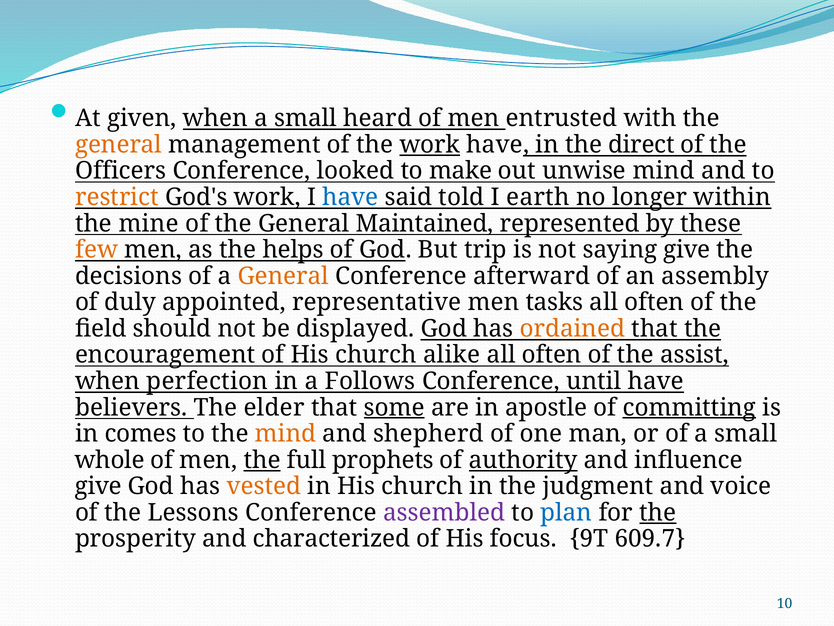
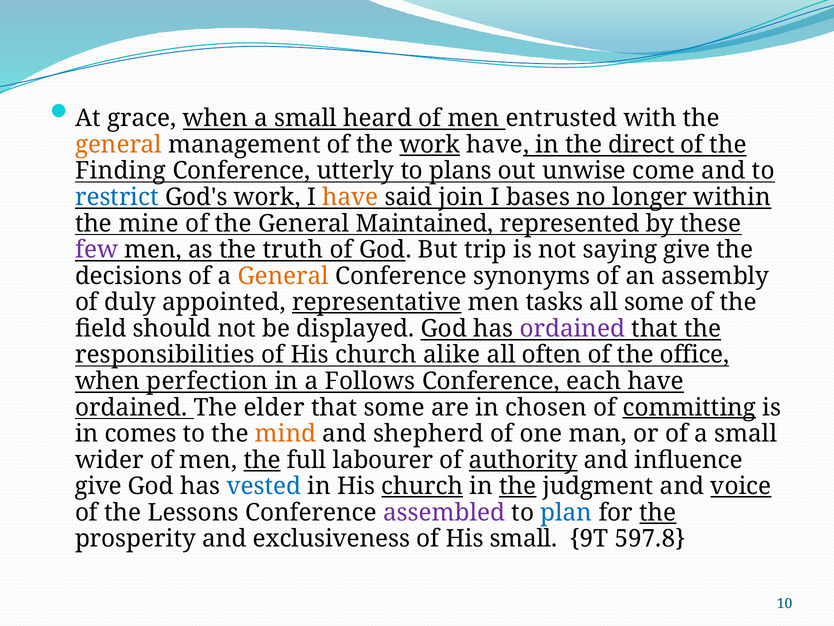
given: given -> grace
Officers: Officers -> Finding
looked: looked -> utterly
make: make -> plans
unwise mind: mind -> come
restrict colour: orange -> blue
have at (350, 197) colour: blue -> orange
told: told -> join
earth: earth -> bases
few colour: orange -> purple
helps: helps -> truth
afterward: afterward -> synonyms
representative underline: none -> present
often at (654, 302): often -> some
ordained at (572, 328) colour: orange -> purple
encouragement: encouragement -> responsibilities
assist: assist -> office
until: until -> each
believers at (131, 407): believers -> ordained
some at (394, 407) underline: present -> none
apostle: apostle -> chosen
whole: whole -> wider
prophets: prophets -> labourer
vested colour: orange -> blue
church at (422, 486) underline: none -> present
the at (518, 486) underline: none -> present
voice underline: none -> present
characterized: characterized -> exclusiveness
His focus: focus -> small
609.7: 609.7 -> 597.8
